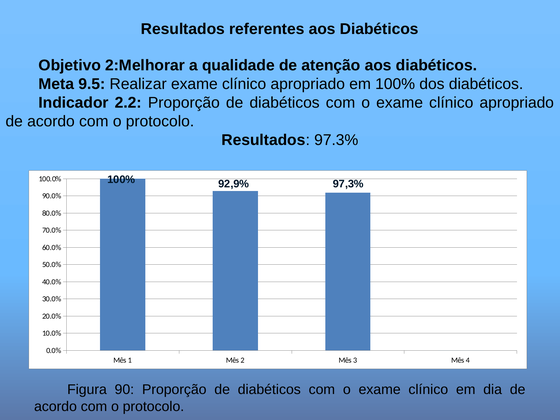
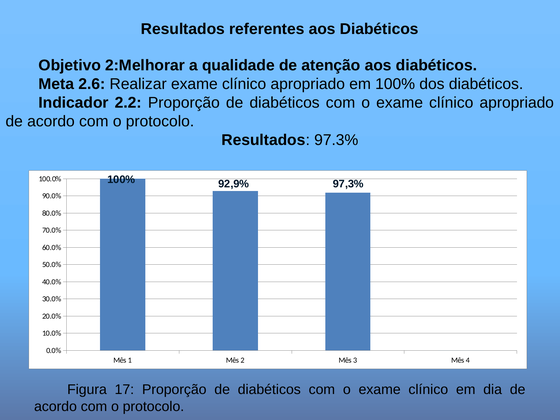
9.5: 9.5 -> 2.6
90: 90 -> 17
